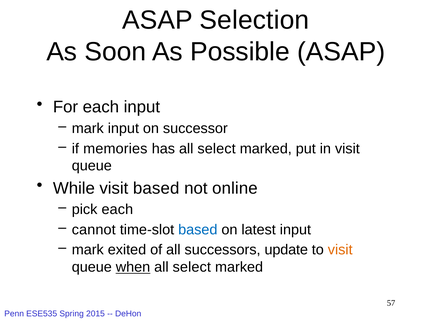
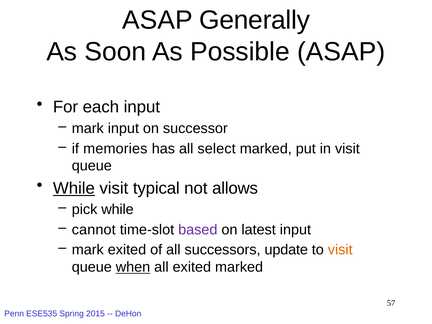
Selection: Selection -> Generally
While at (74, 188) underline: none -> present
visit based: based -> typical
online: online -> allows
pick each: each -> while
based at (198, 230) colour: blue -> purple
select at (192, 267): select -> exited
